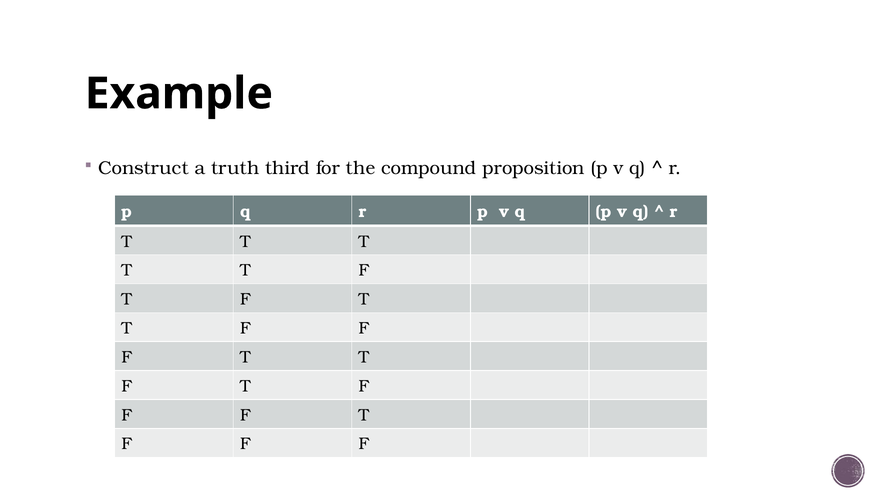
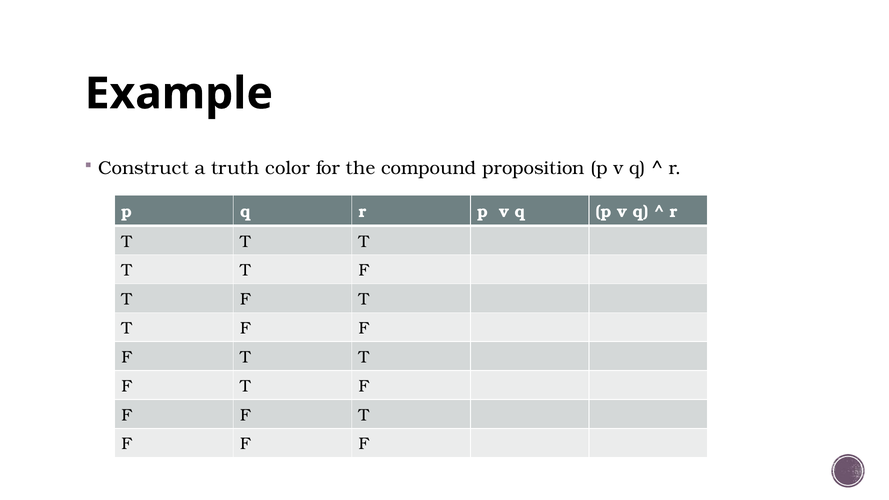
third: third -> color
